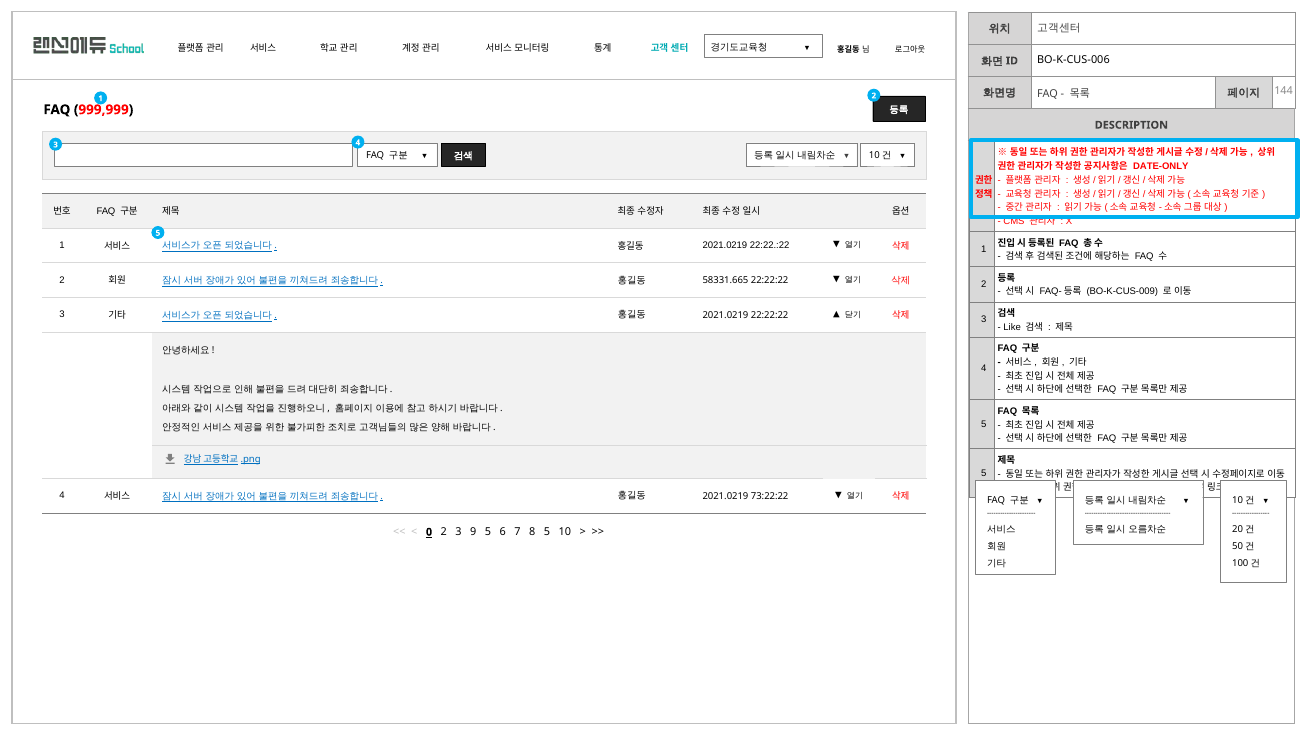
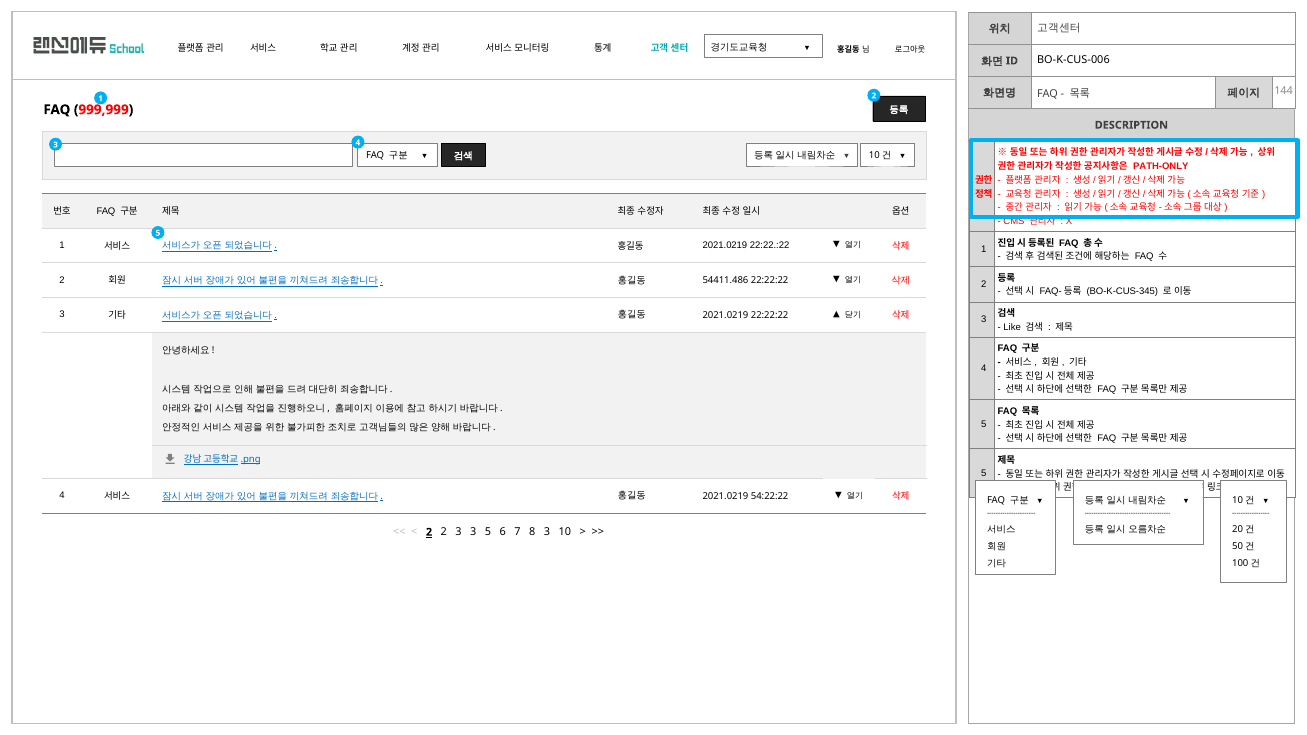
DATE-ONLY: DATE-ONLY -> PATH-ONLY
58331.665: 58331.665 -> 54411.486
BO-K-CUS-009: BO-K-CUS-009 -> BO-K-CUS-345
73:22:22: 73:22:22 -> 54:22:22
0 at (429, 532): 0 -> 2
3 9: 9 -> 3
8 5: 5 -> 3
